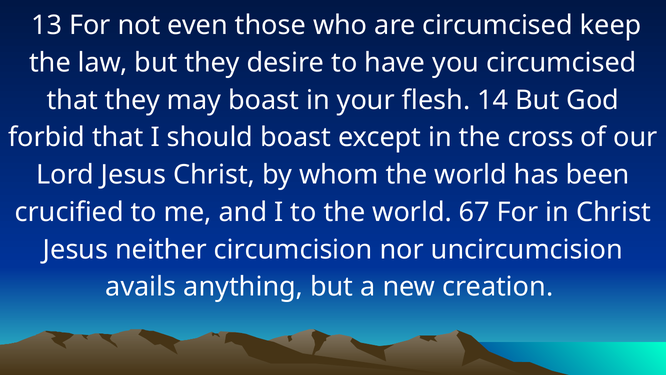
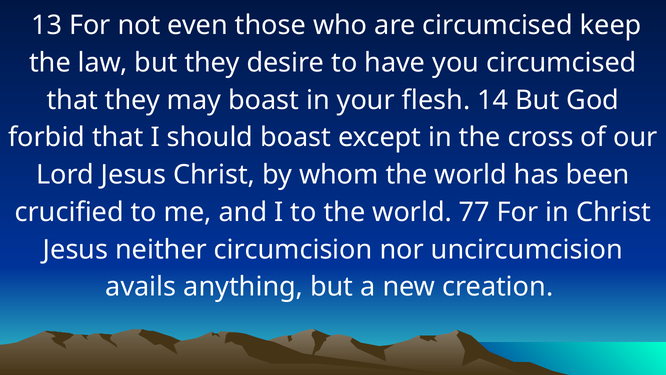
67: 67 -> 77
